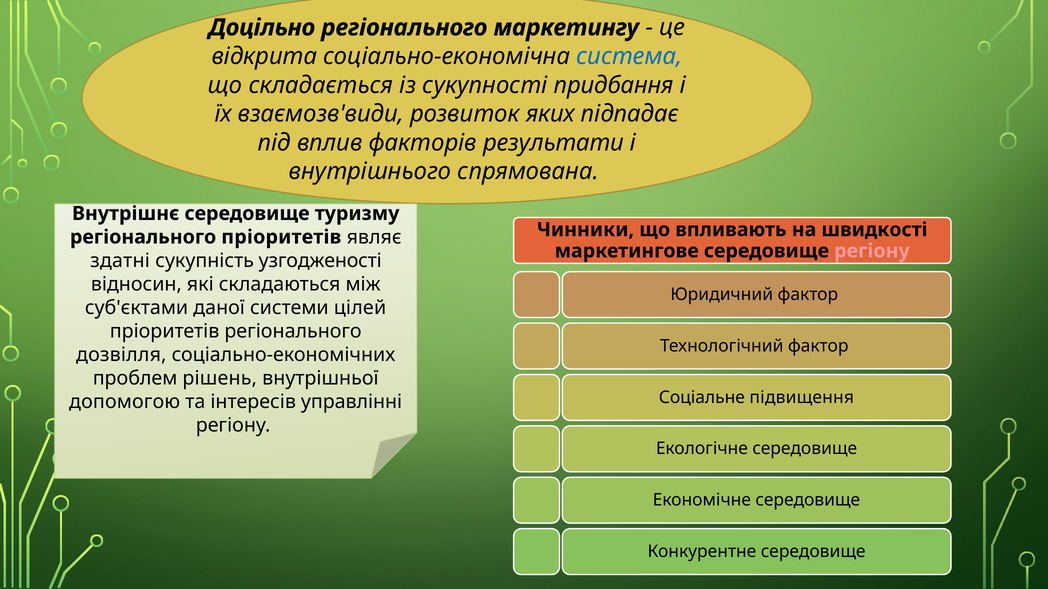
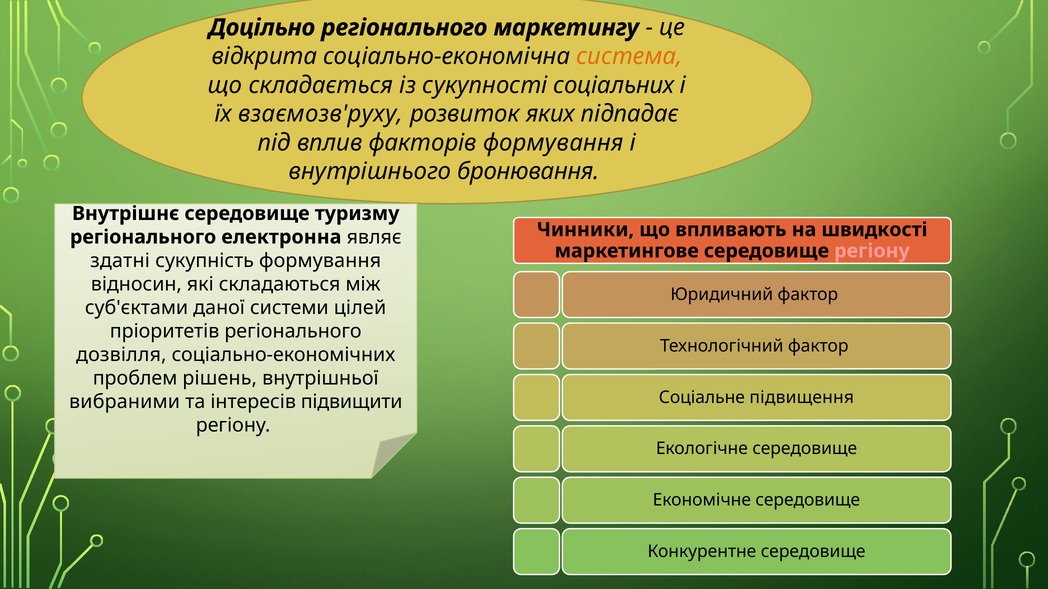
система colour: blue -> orange
придбання: придбання -> соціальних
взаємозв'види: взаємозв'види -> взаємозв'руху
факторів результати: результати -> формування
спрямована: спрямована -> бронювання
регіонального пріоритетів: пріоритетів -> електронна
сукупність узгодженості: узгодженості -> формування
допомогою: допомогою -> вибраними
управлінні: управлінні -> підвищити
